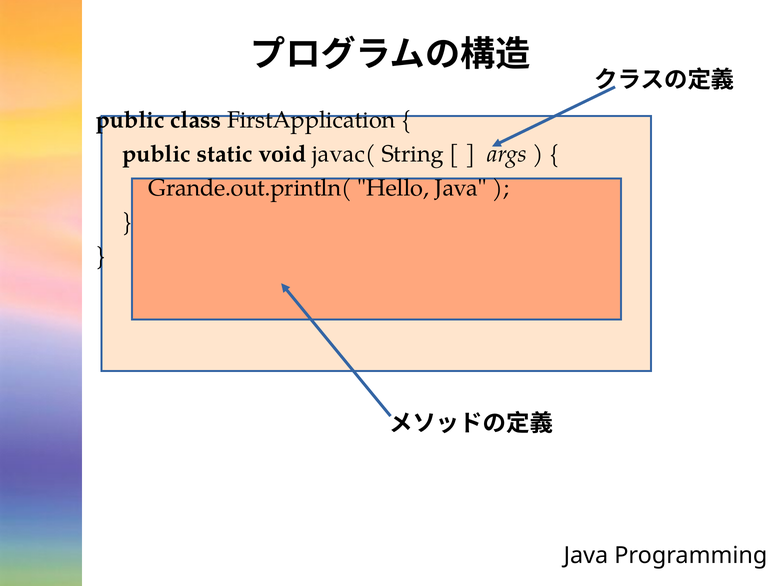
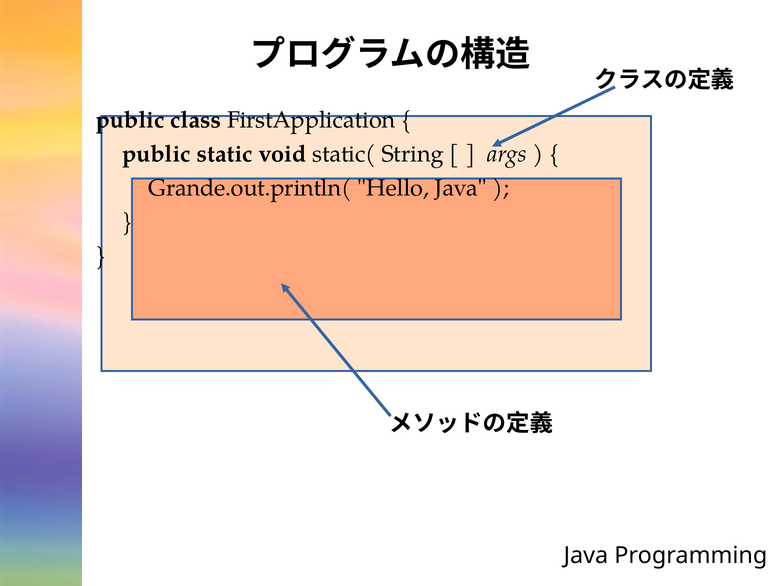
javac(: javac( -> static(
